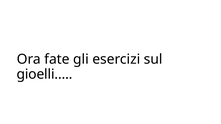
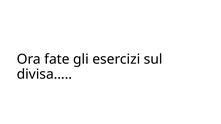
gioelli…: gioelli… -> divisa…
